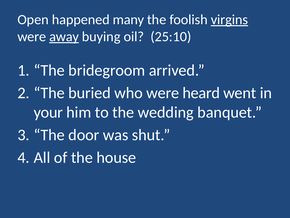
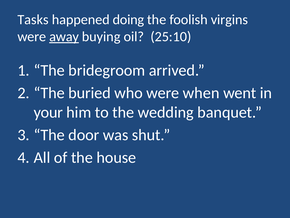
Open: Open -> Tasks
many: many -> doing
virgins underline: present -> none
heard: heard -> when
